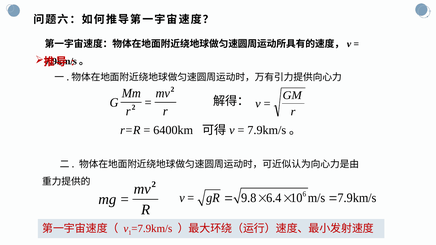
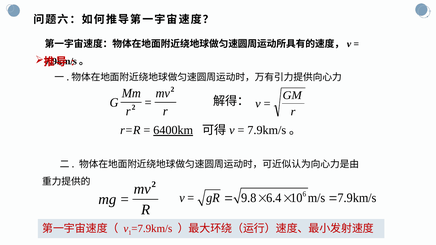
6400km underline: none -> present
